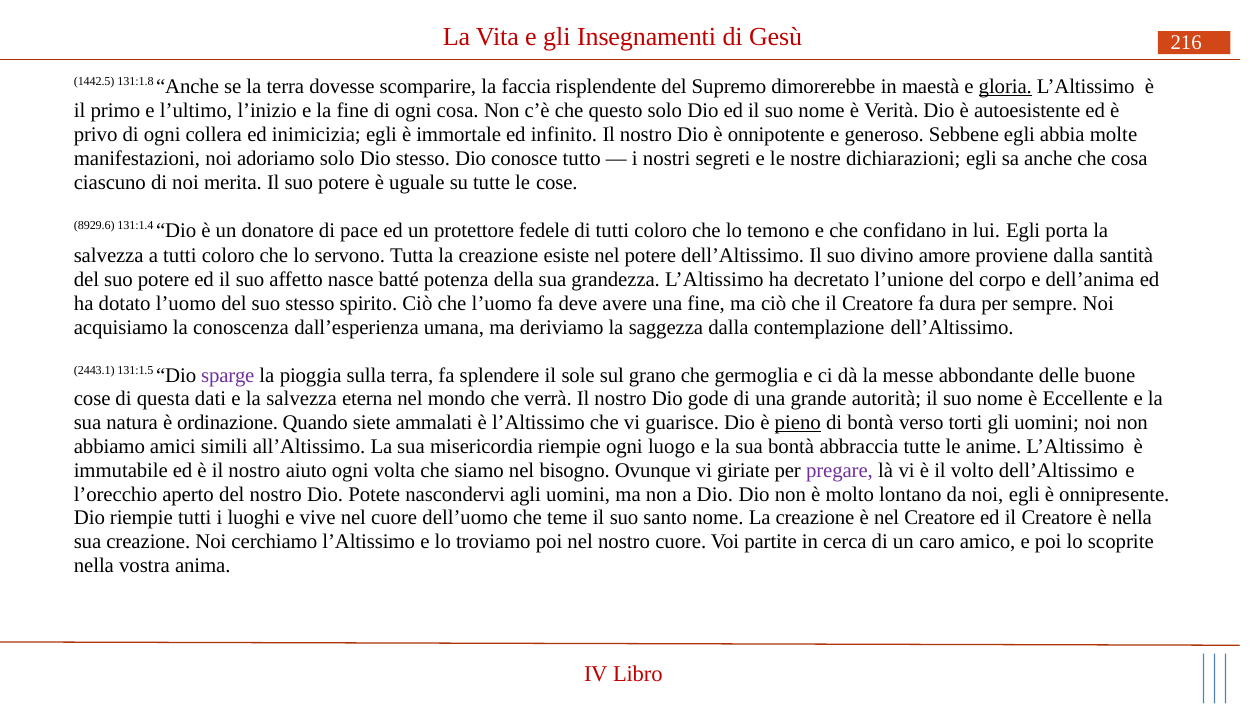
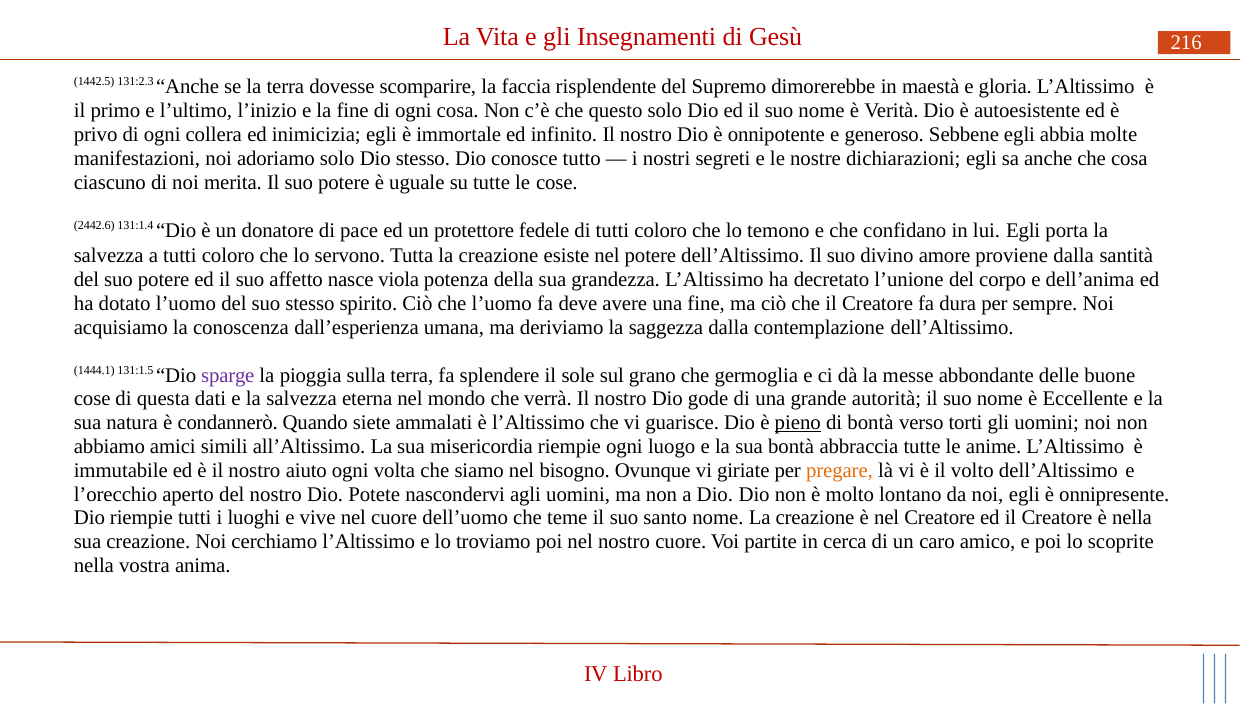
131:1.8: 131:1.8 -> 131:2.3
gloria underline: present -> none
8929.6: 8929.6 -> 2442.6
batté: batté -> viola
2443.1: 2443.1 -> 1444.1
ordinazione: ordinazione -> condannerò
pregare colour: purple -> orange
